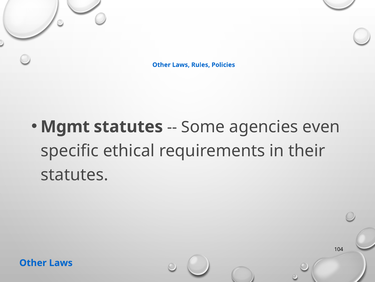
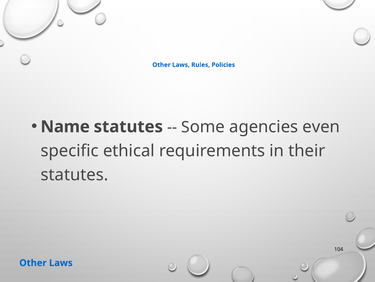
Mgmt: Mgmt -> Name
